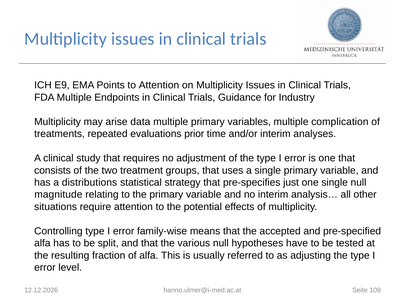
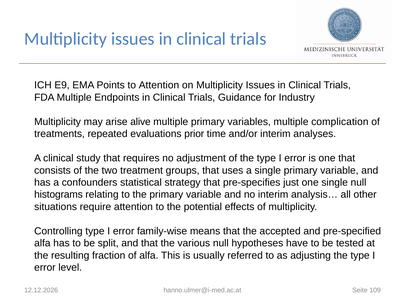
data: data -> alive
distributions: distributions -> confounders
magnitude: magnitude -> histograms
